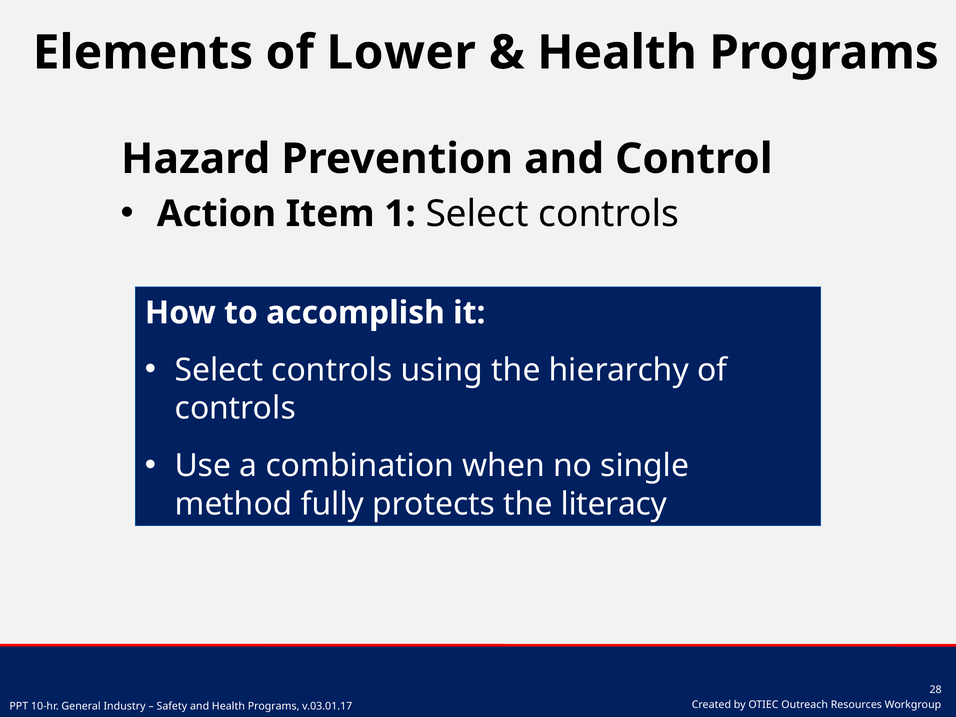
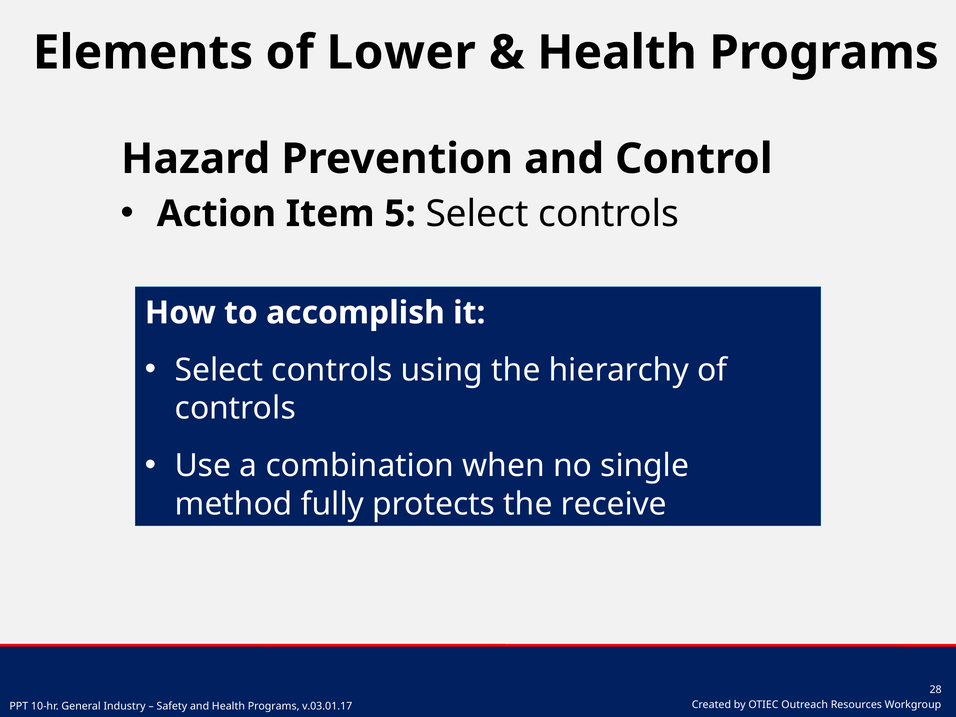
1: 1 -> 5
literacy: literacy -> receive
